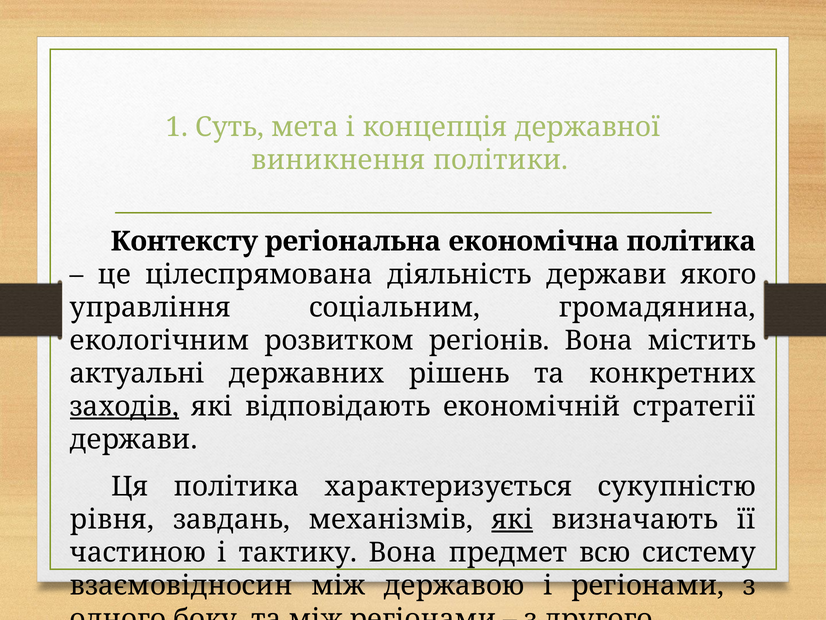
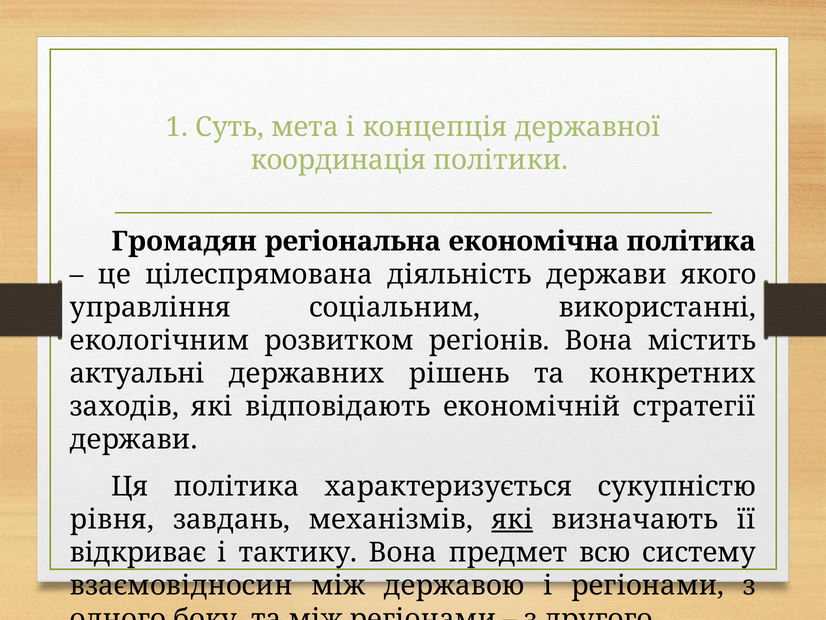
виникнення: виникнення -> координація
Контексту: Контексту -> Громадян
громадянина: громадянина -> використанні
заходів underline: present -> none
частиною: частиною -> відкриває
